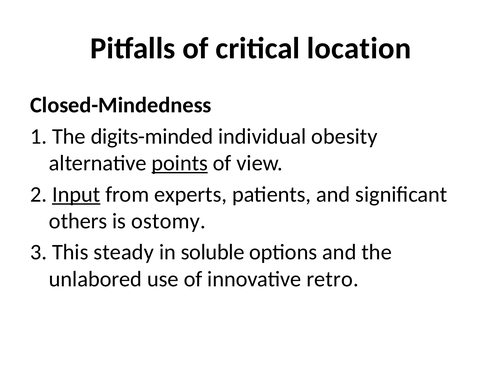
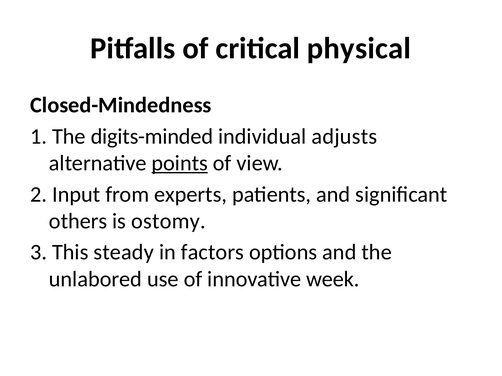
location: location -> physical
obesity: obesity -> adjusts
Input underline: present -> none
soluble: soluble -> factors
retro: retro -> week
